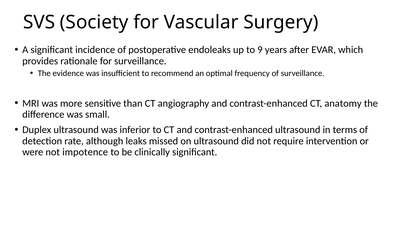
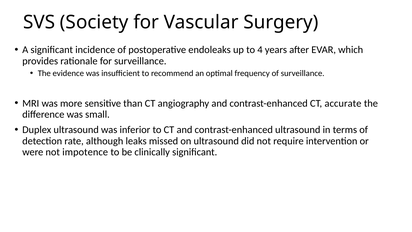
9: 9 -> 4
anatomy: anatomy -> accurate
